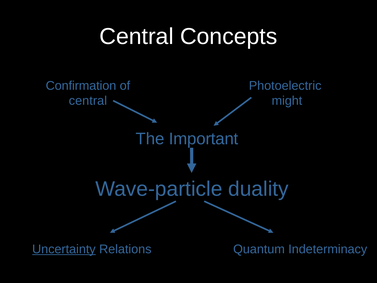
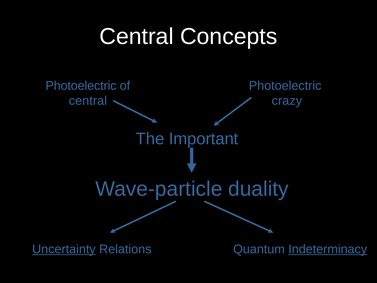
Confirmation at (81, 86): Confirmation -> Photoelectric
might: might -> crazy
Indeterminacy underline: none -> present
